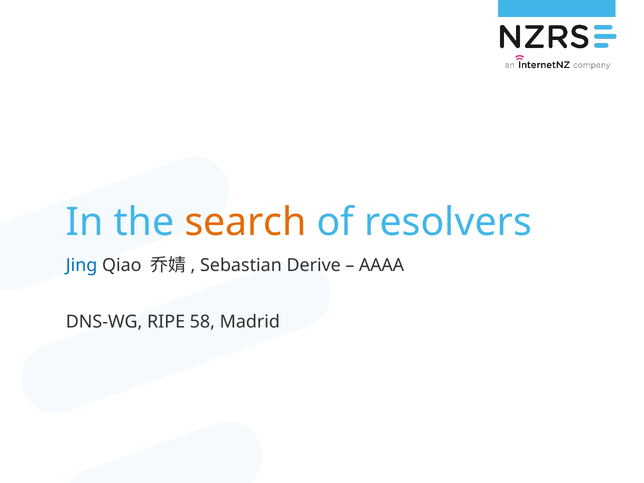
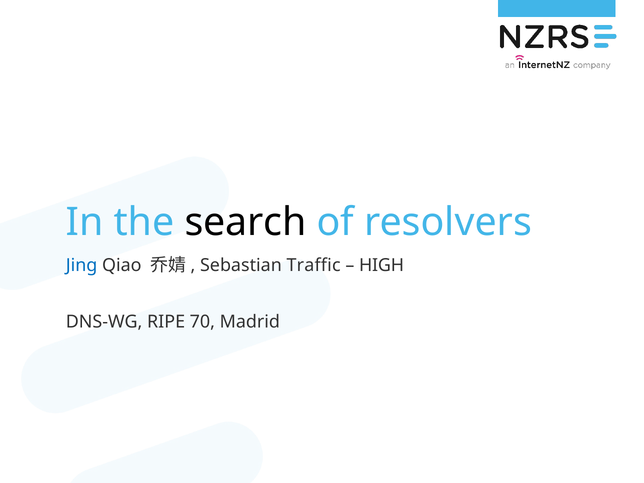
search colour: orange -> black
Derive: Derive -> Traffic
AAAA: AAAA -> HIGH
58: 58 -> 70
